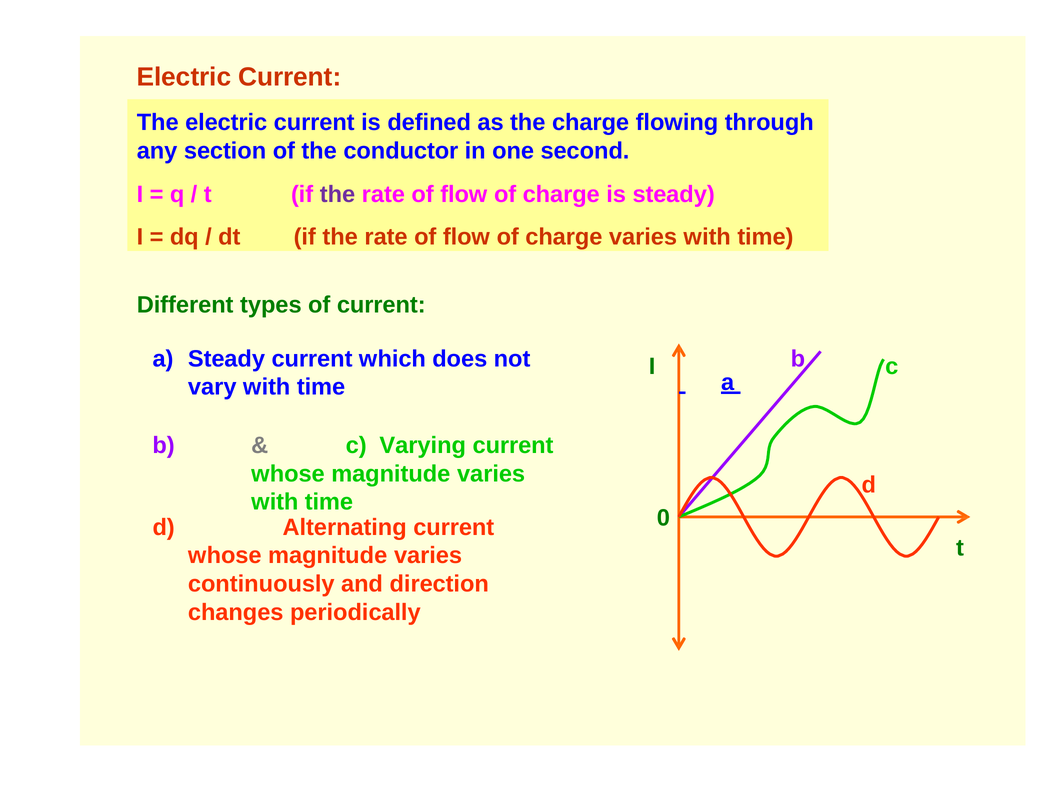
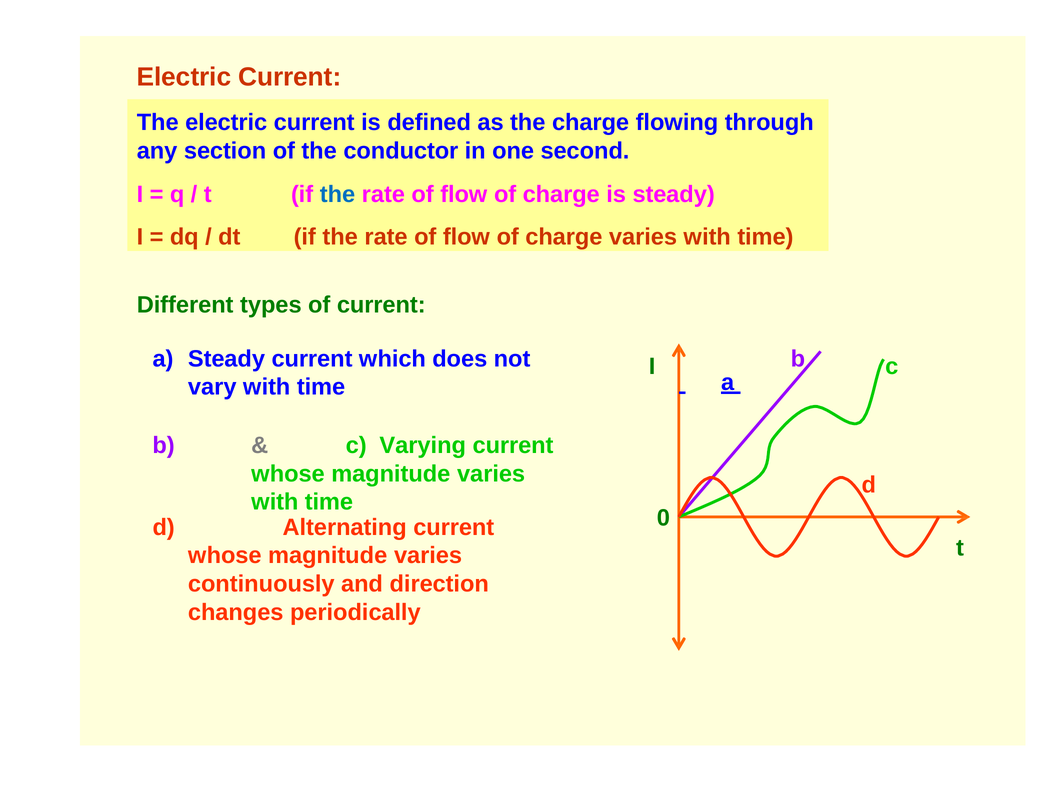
the at (338, 195) colour: purple -> blue
